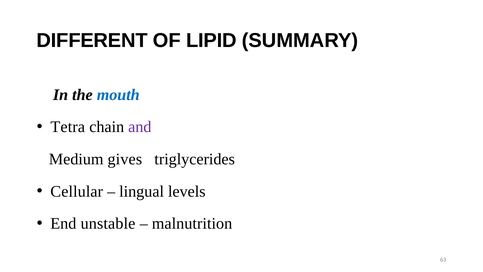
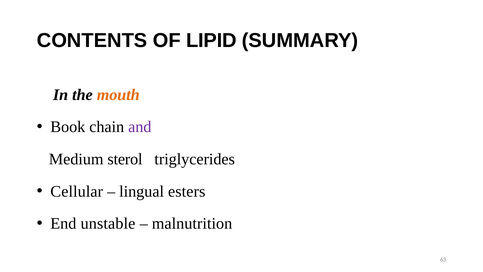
DIFFERENT: DIFFERENT -> CONTENTS
mouth colour: blue -> orange
Tetra: Tetra -> Book
gives: gives -> sterol
levels: levels -> esters
